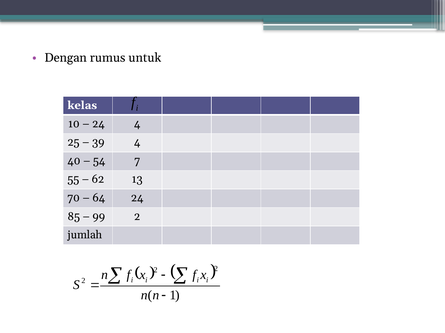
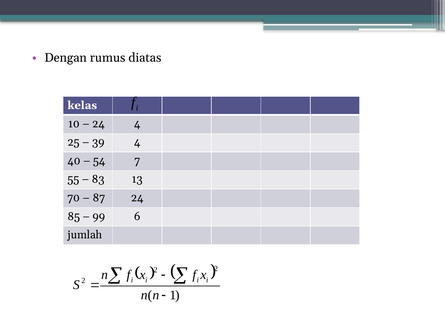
untuk: untuk -> diatas
62: 62 -> 83
64: 64 -> 87
99 2: 2 -> 6
